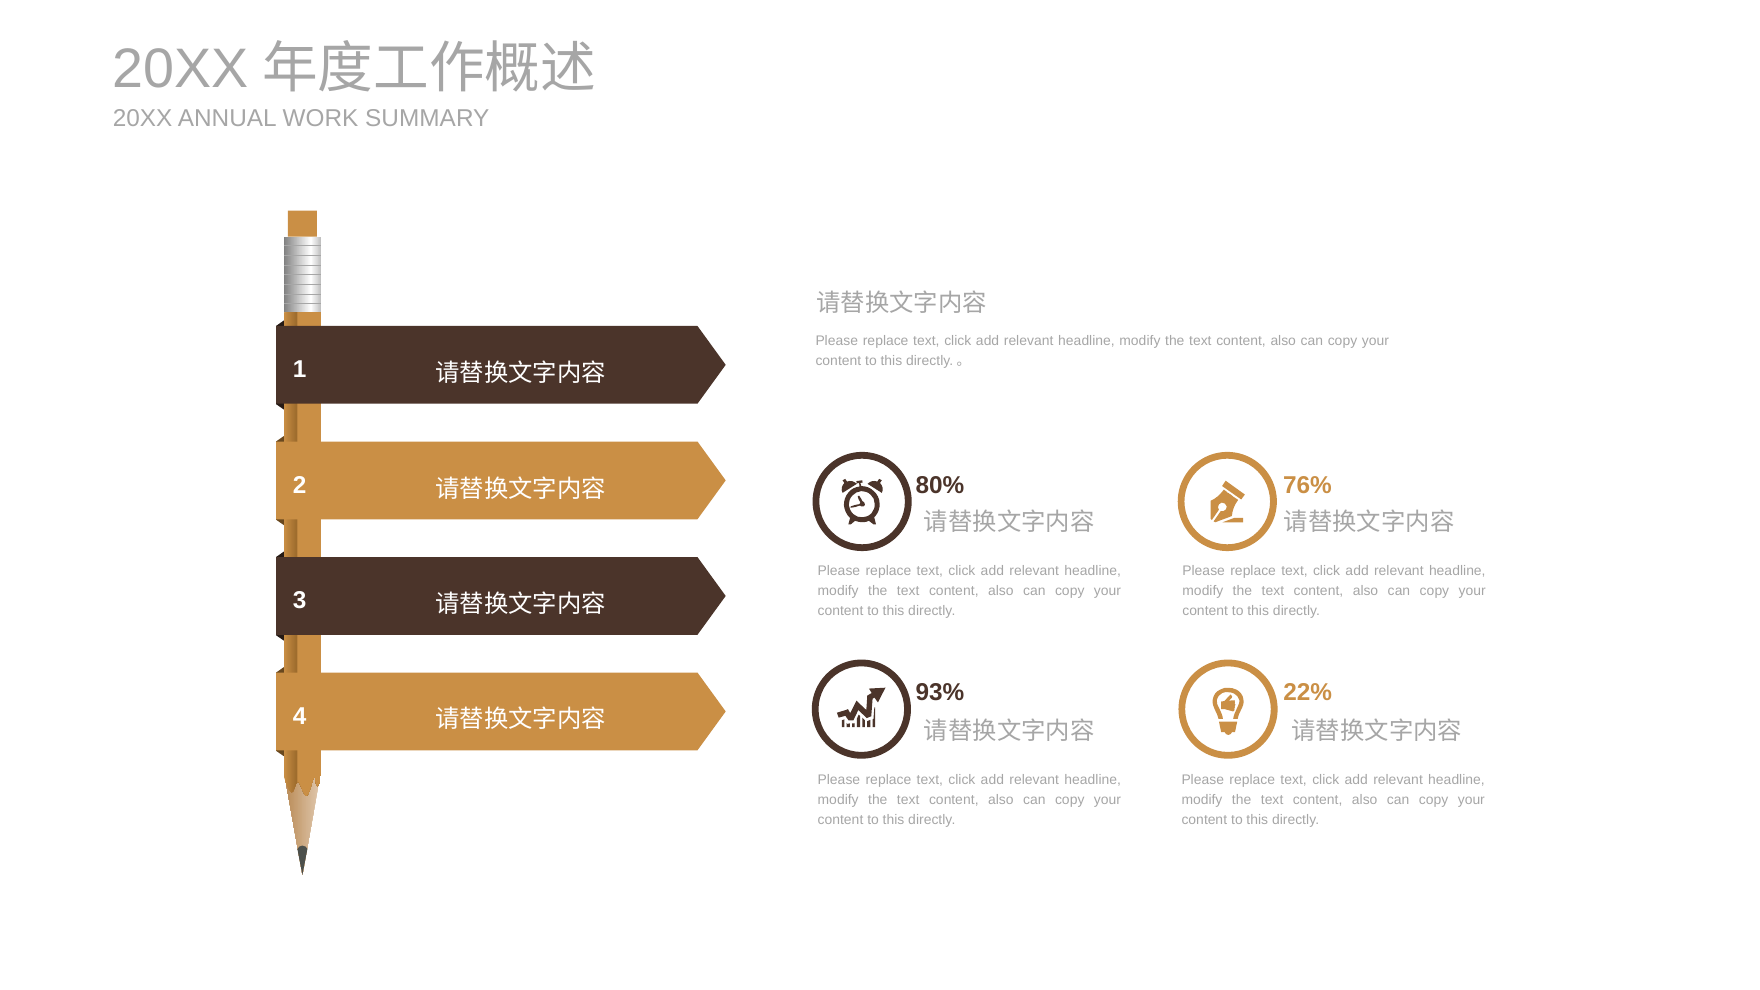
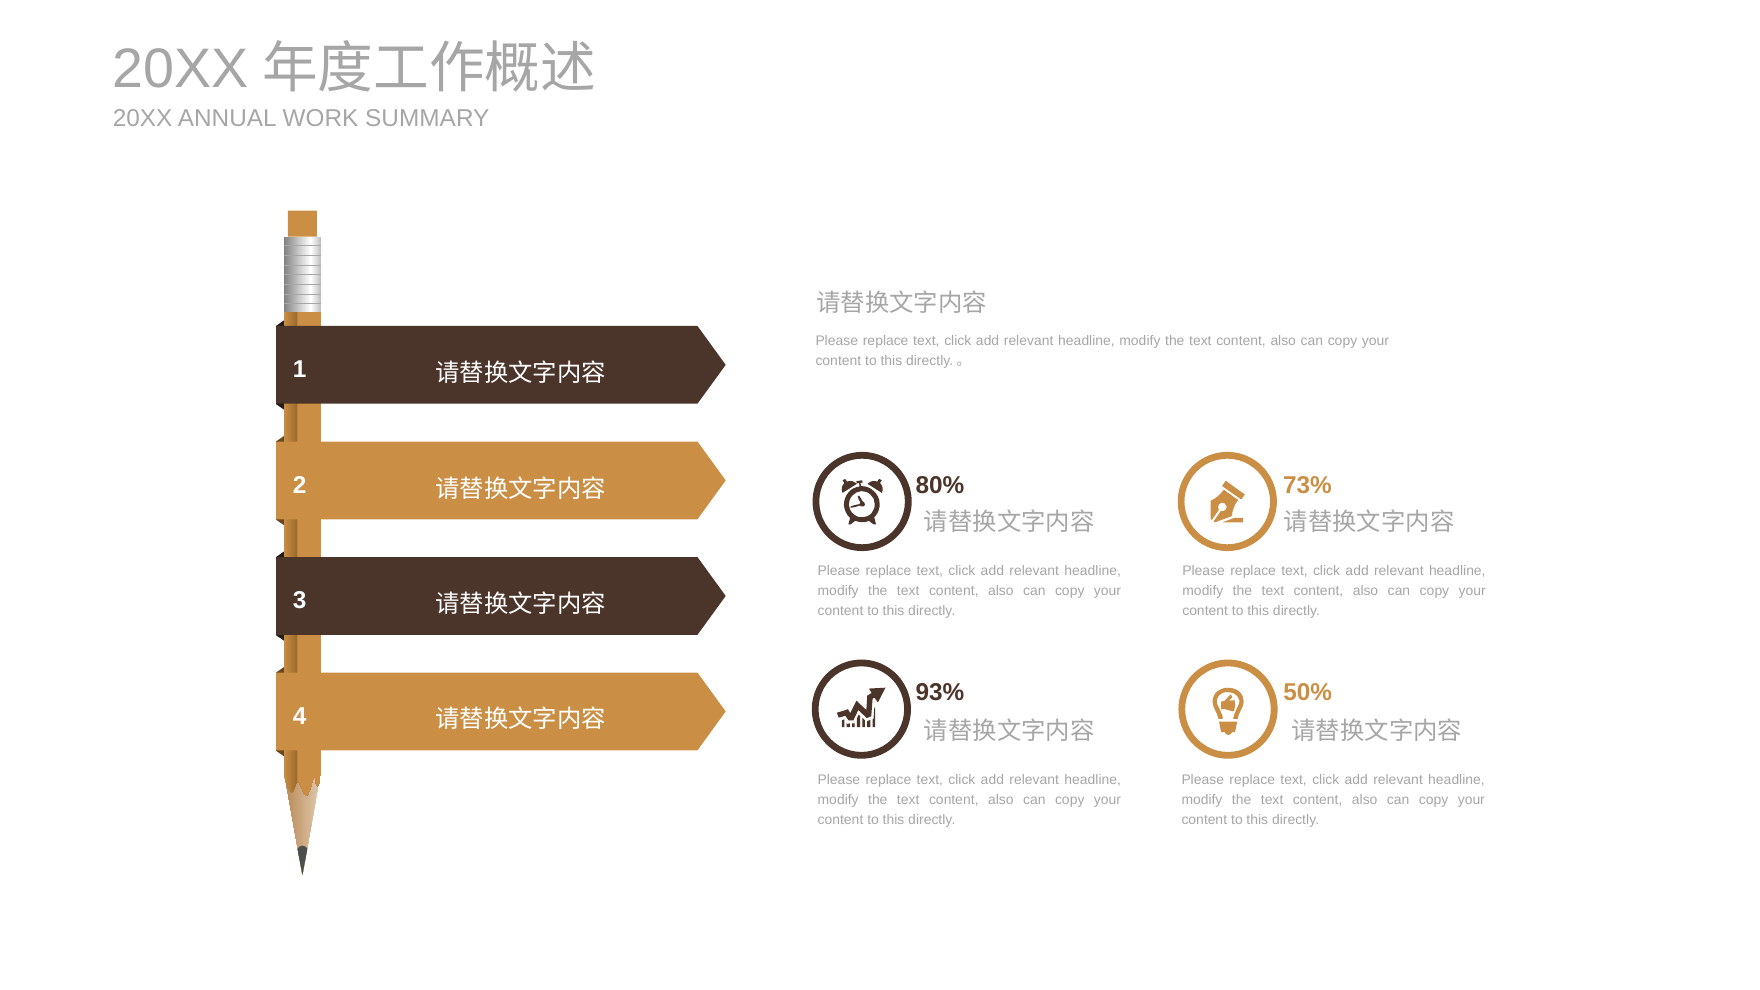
76%: 76% -> 73%
22%: 22% -> 50%
